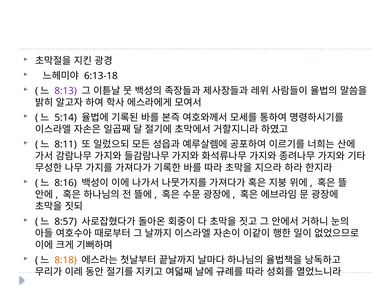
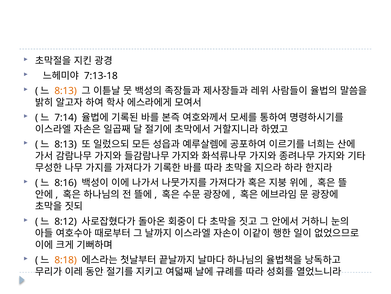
6:13-18: 6:13-18 -> 7:13-18
8:13 at (66, 91) colour: purple -> orange
5:14: 5:14 -> 7:14
8:11 at (66, 144): 8:11 -> 8:13
8:57: 8:57 -> 8:12
